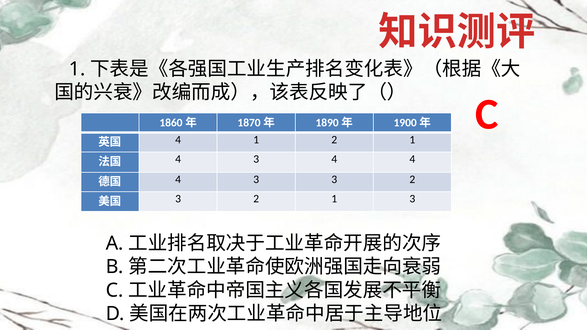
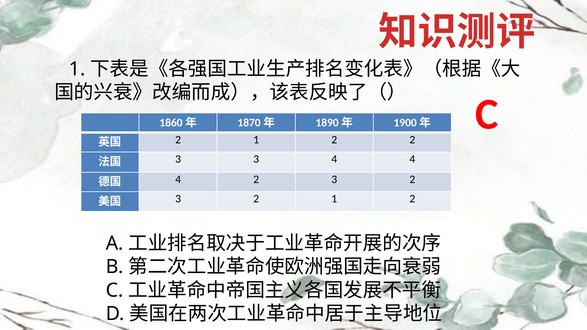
4 at (178, 140): 4 -> 2
1 2 1: 1 -> 2
4 at (178, 159): 4 -> 3
3 at (256, 179): 3 -> 2
3 2 1 3: 3 -> 2
